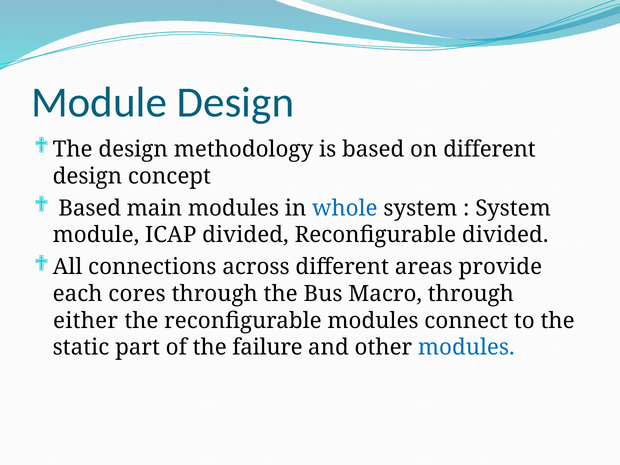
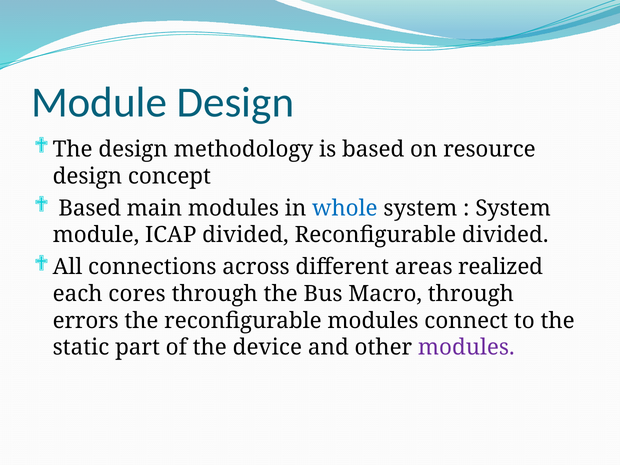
on different: different -> resource
provide: provide -> realized
either: either -> errors
failure: failure -> device
modules at (466, 348) colour: blue -> purple
